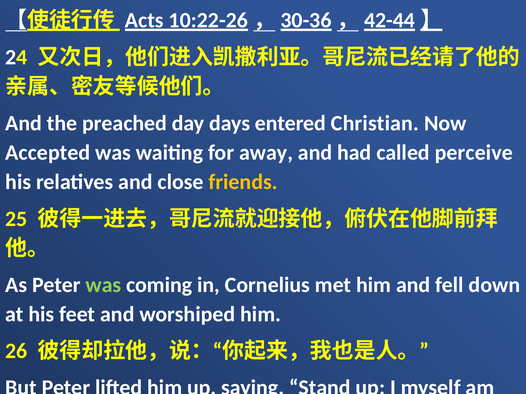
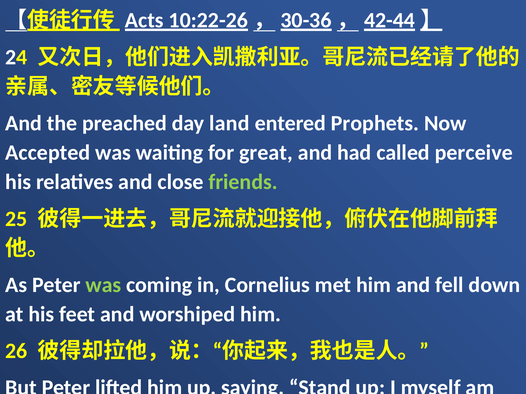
days: days -> land
Christian: Christian -> Prophets
away: away -> great
friends colour: yellow -> light green
